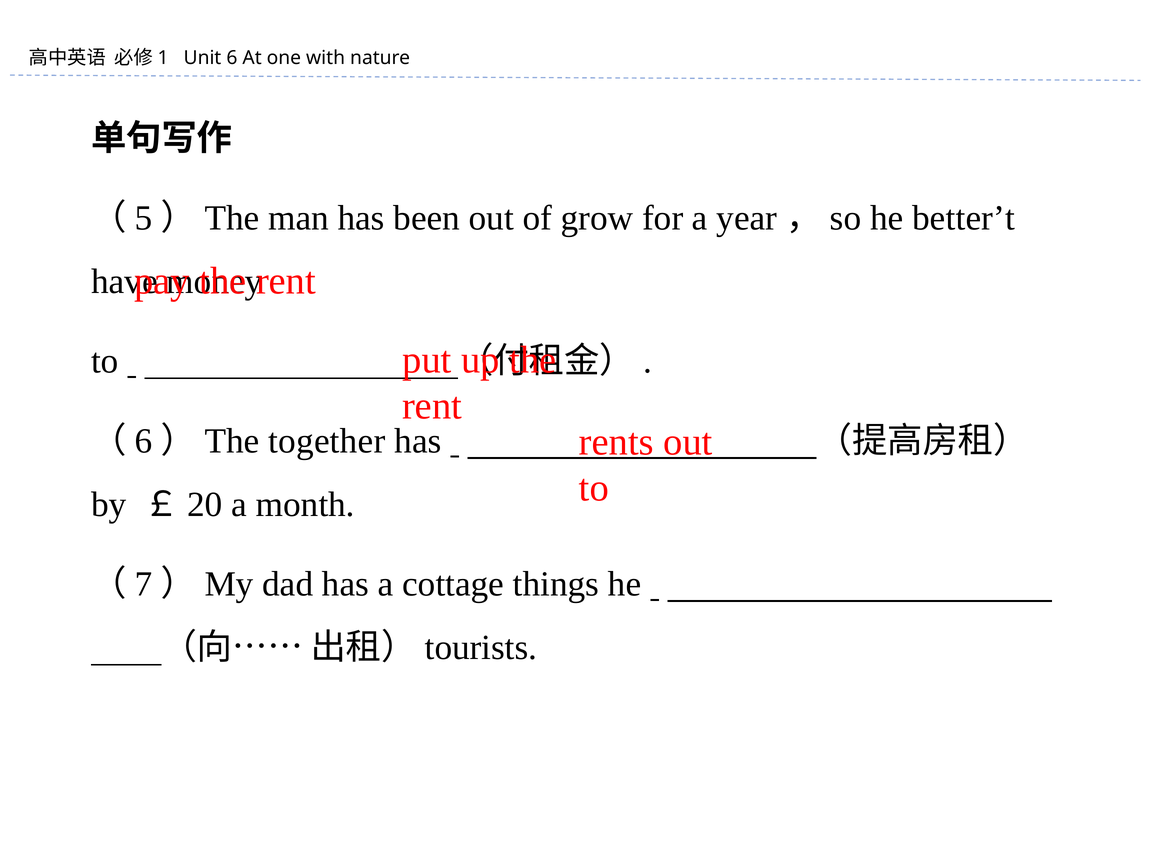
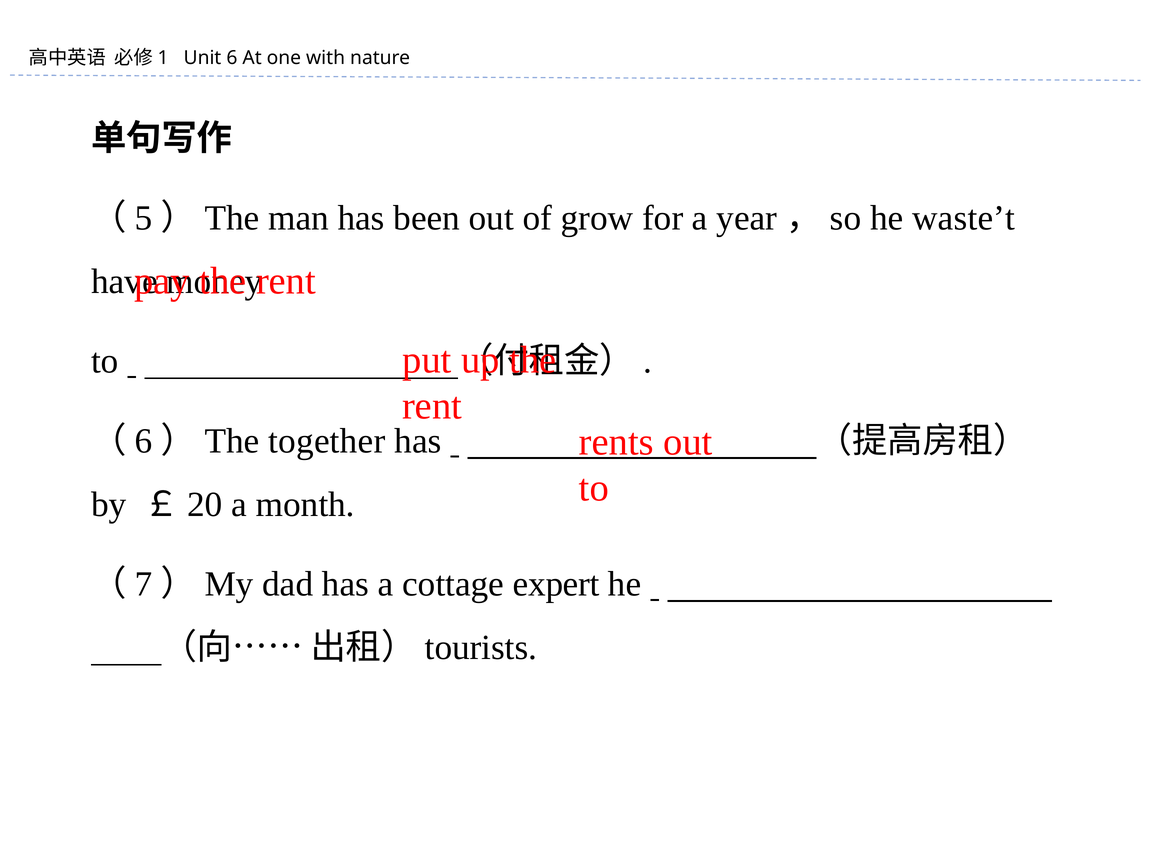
better’t: better’t -> waste’t
things: things -> expert
